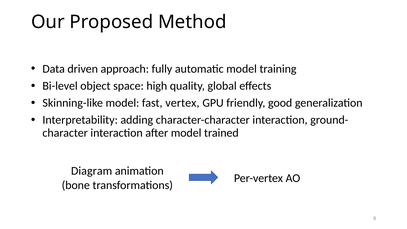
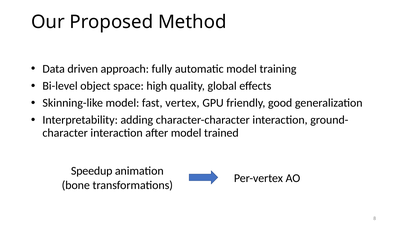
Diagram: Diagram -> Speedup
